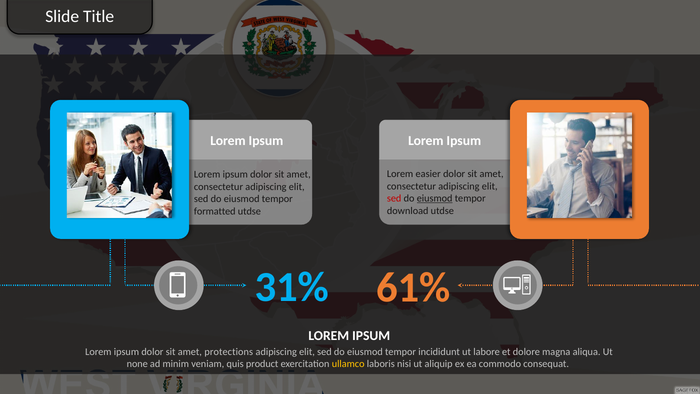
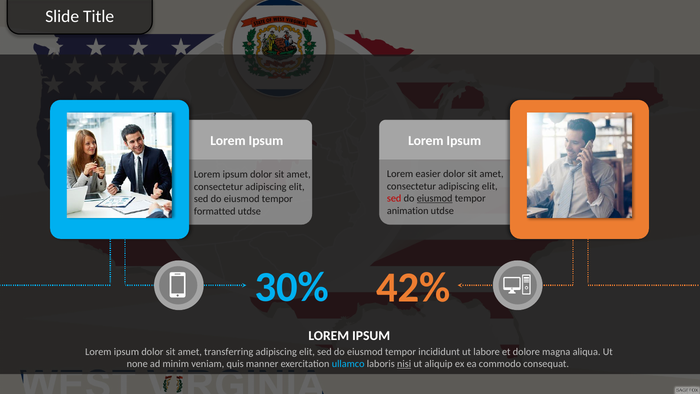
download: download -> animation
31%: 31% -> 30%
61%: 61% -> 42%
protections: protections -> transferring
product: product -> manner
ullamco colour: yellow -> light blue
nisi underline: none -> present
